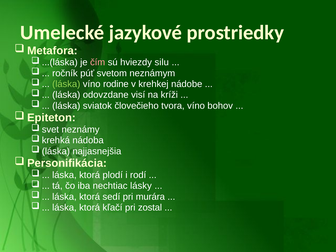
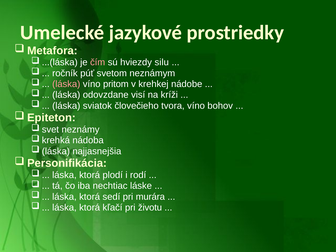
láska at (66, 84) colour: light green -> pink
rodine: rodine -> pritom
lásky: lásky -> láske
zostal: zostal -> životu
